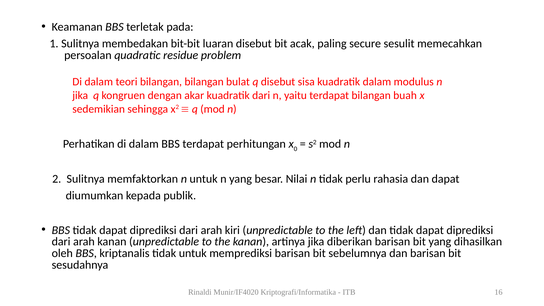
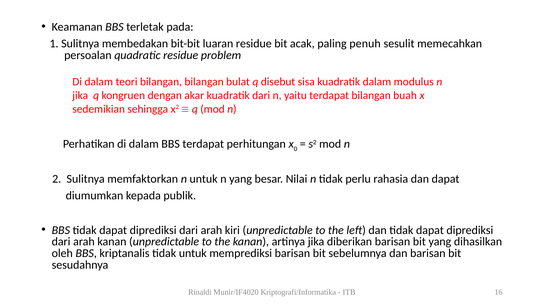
luaran disebut: disebut -> residue
secure: secure -> penuh
